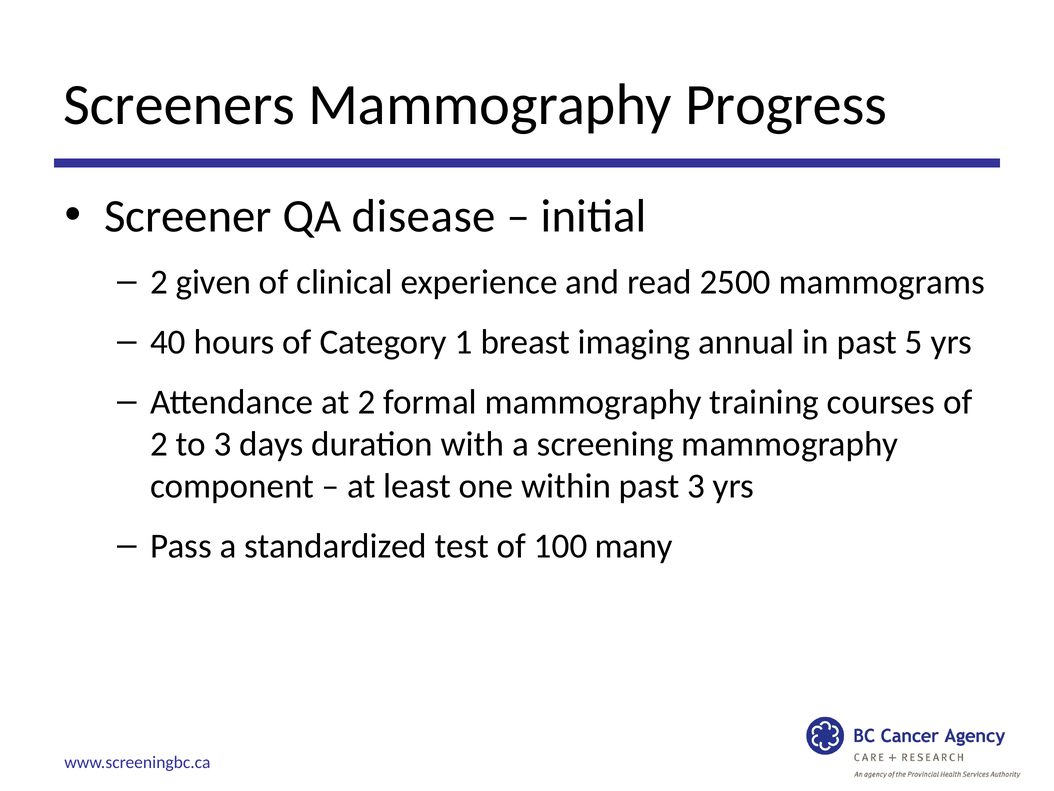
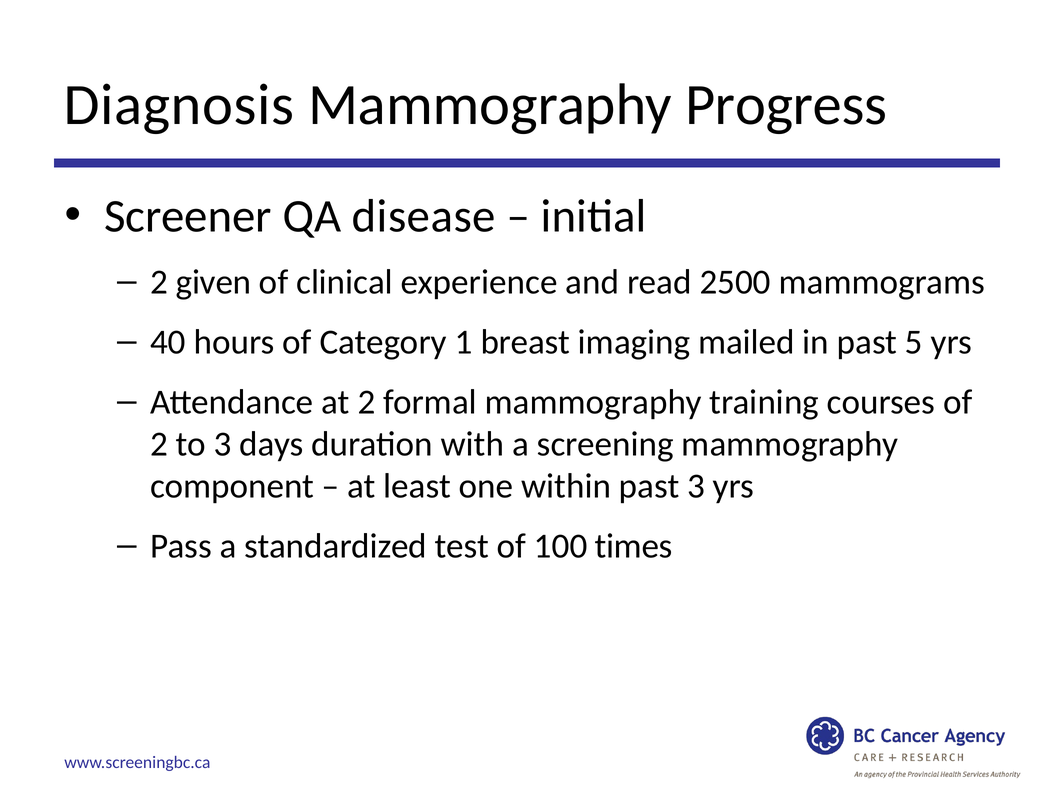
Screeners: Screeners -> Diagnosis
annual: annual -> mailed
many: many -> times
